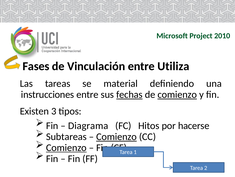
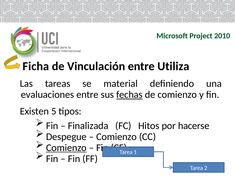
Fases: Fases -> Ficha
instrucciones: instrucciones -> evaluaciones
comienzo at (177, 94) underline: present -> none
3: 3 -> 5
Diagrama: Diagrama -> Finalizada
Subtareas: Subtareas -> Despegue
Comienzo at (116, 136) underline: present -> none
